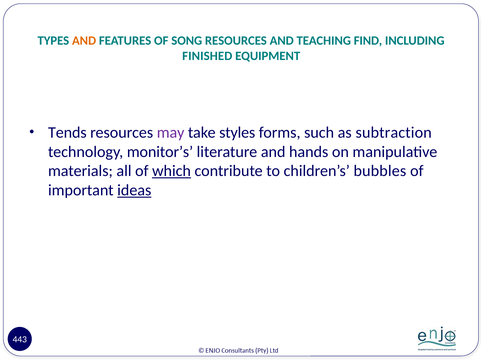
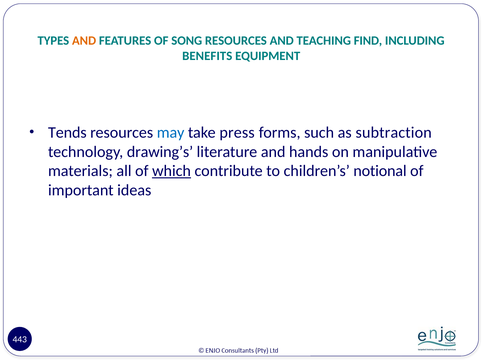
FINISHED: FINISHED -> BENEFITS
may colour: purple -> blue
styles: styles -> press
monitor’s: monitor’s -> drawing’s
bubbles: bubbles -> notional
ideas underline: present -> none
